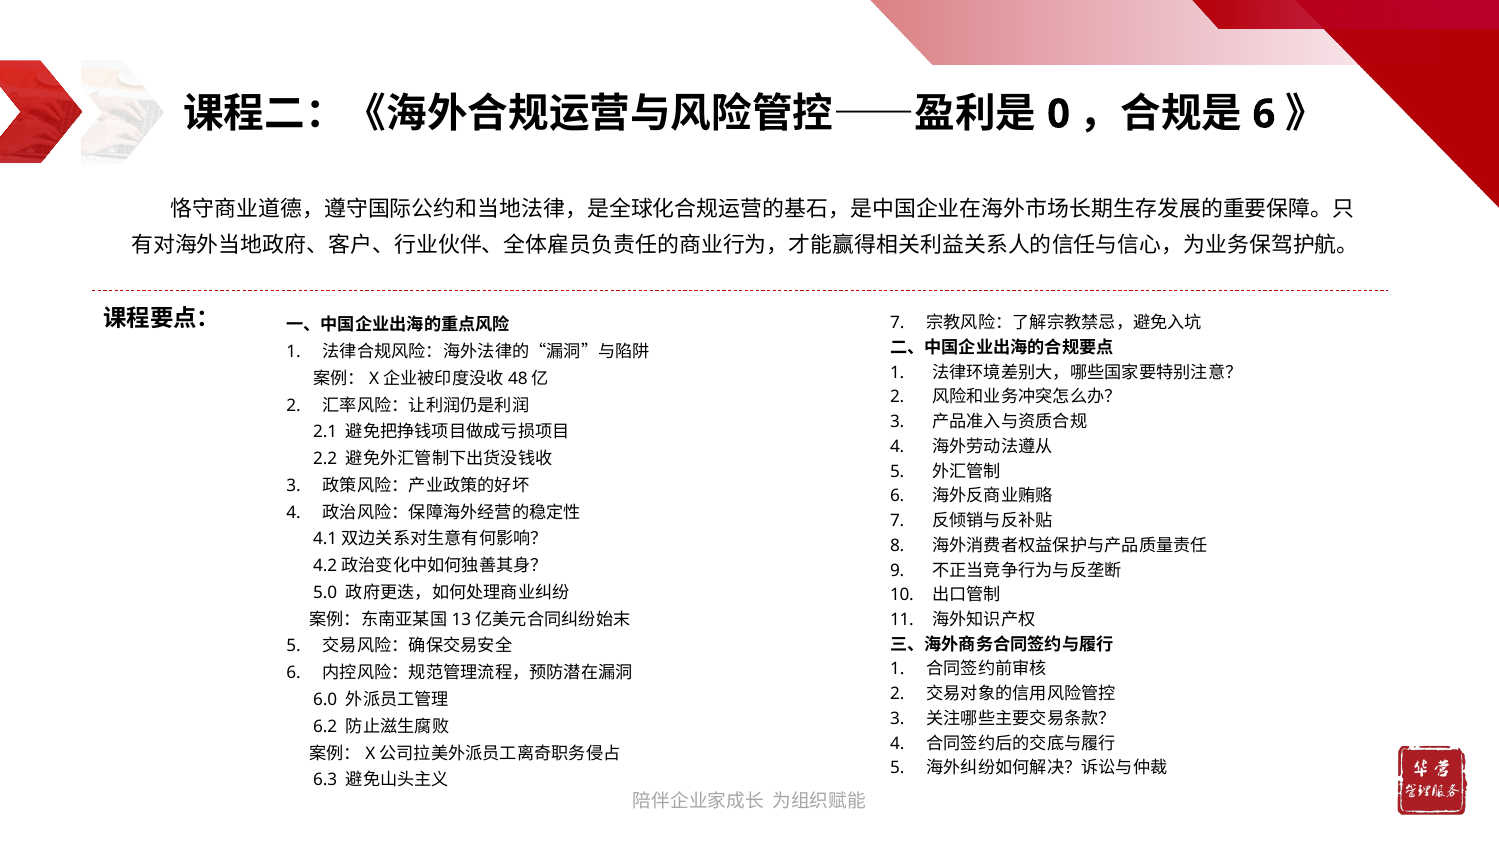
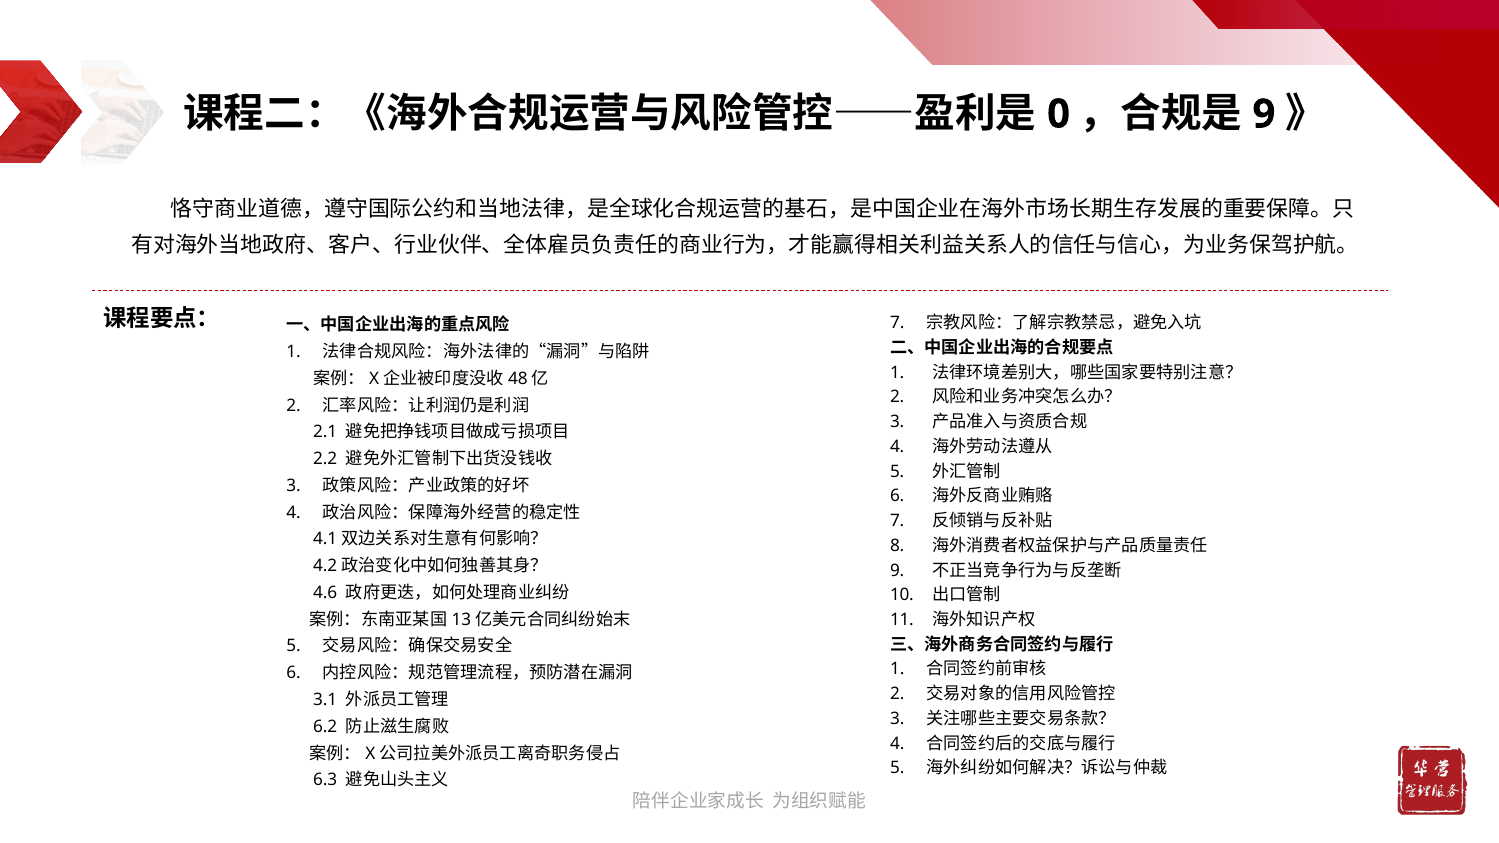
6 at (1264, 114): 6 -> 9
5.0: 5.0 -> 4.6
6.0: 6.0 -> 3.1
